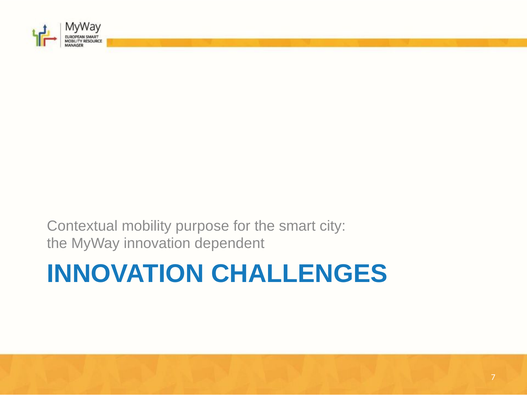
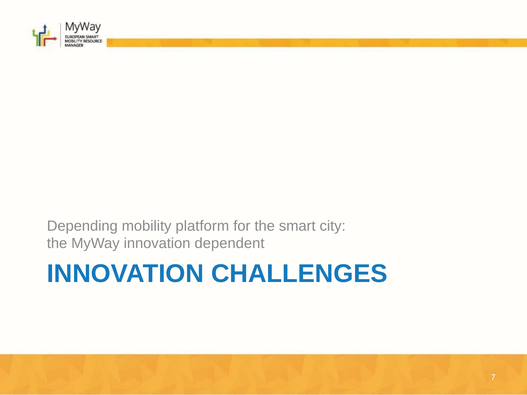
Contextual: Contextual -> Depending
purpose: purpose -> platform
